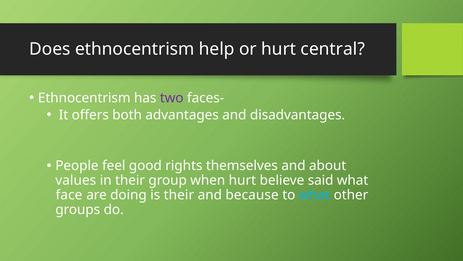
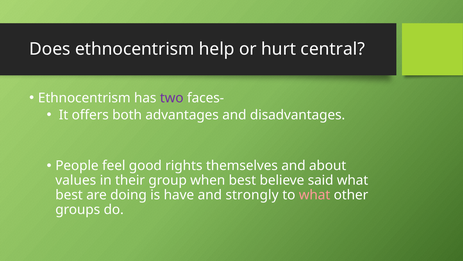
when hurt: hurt -> best
face at (69, 195): face -> best
is their: their -> have
because: because -> strongly
what at (315, 195) colour: light blue -> pink
